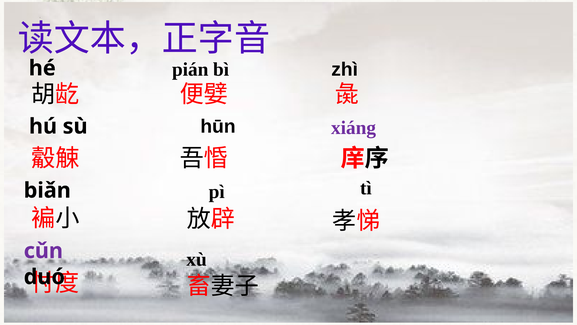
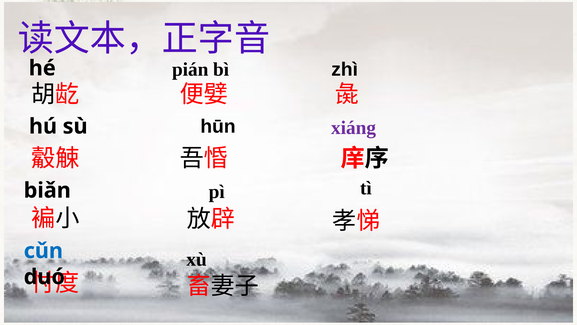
cǔn colour: purple -> blue
